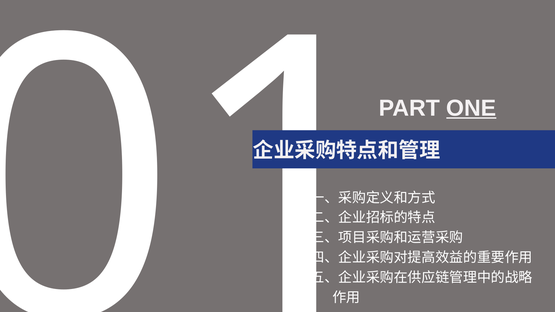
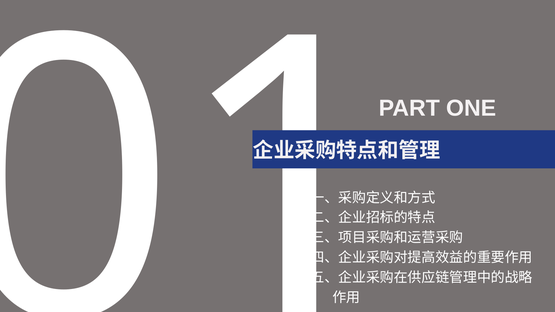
ONE underline: present -> none
